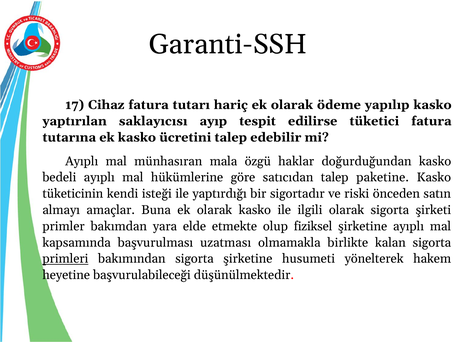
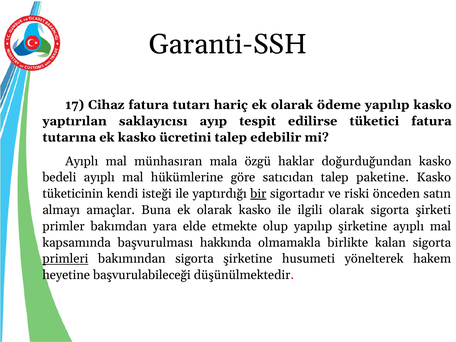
bir underline: none -> present
olup fiziksel: fiziksel -> yapılıp
uzatması: uzatması -> hakkında
